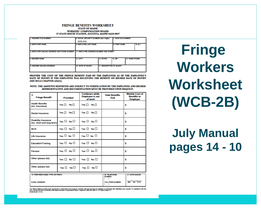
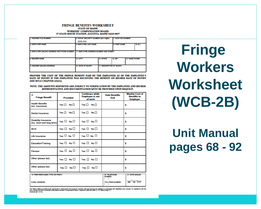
July: July -> Unit
14: 14 -> 68
10: 10 -> 92
